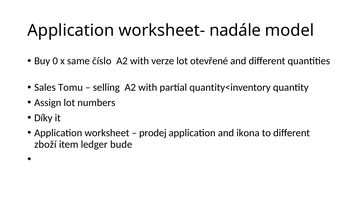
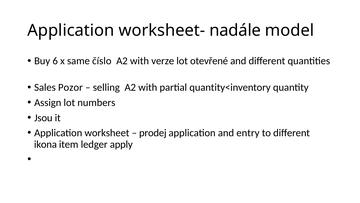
0: 0 -> 6
Tomu: Tomu -> Pozor
Díky: Díky -> Jsou
ikona: ikona -> entry
zboží: zboží -> ikona
bude: bude -> apply
